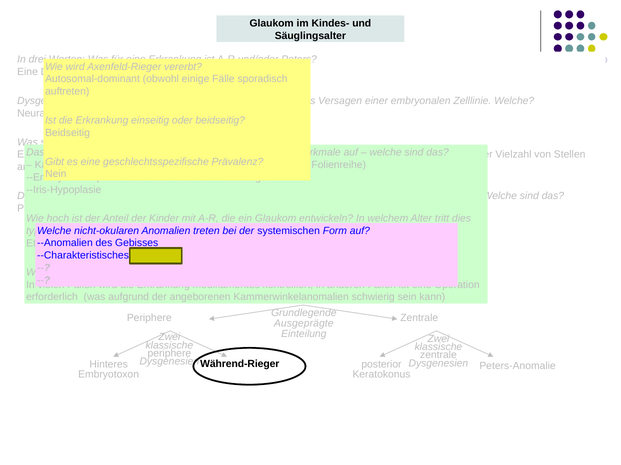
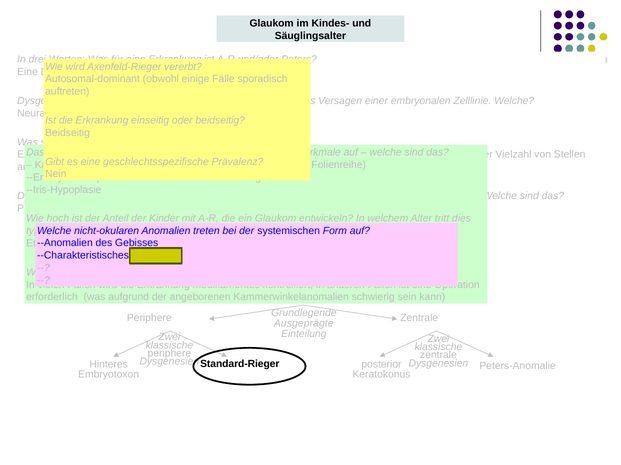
Während-Rieger: Während-Rieger -> Standard-Rieger
